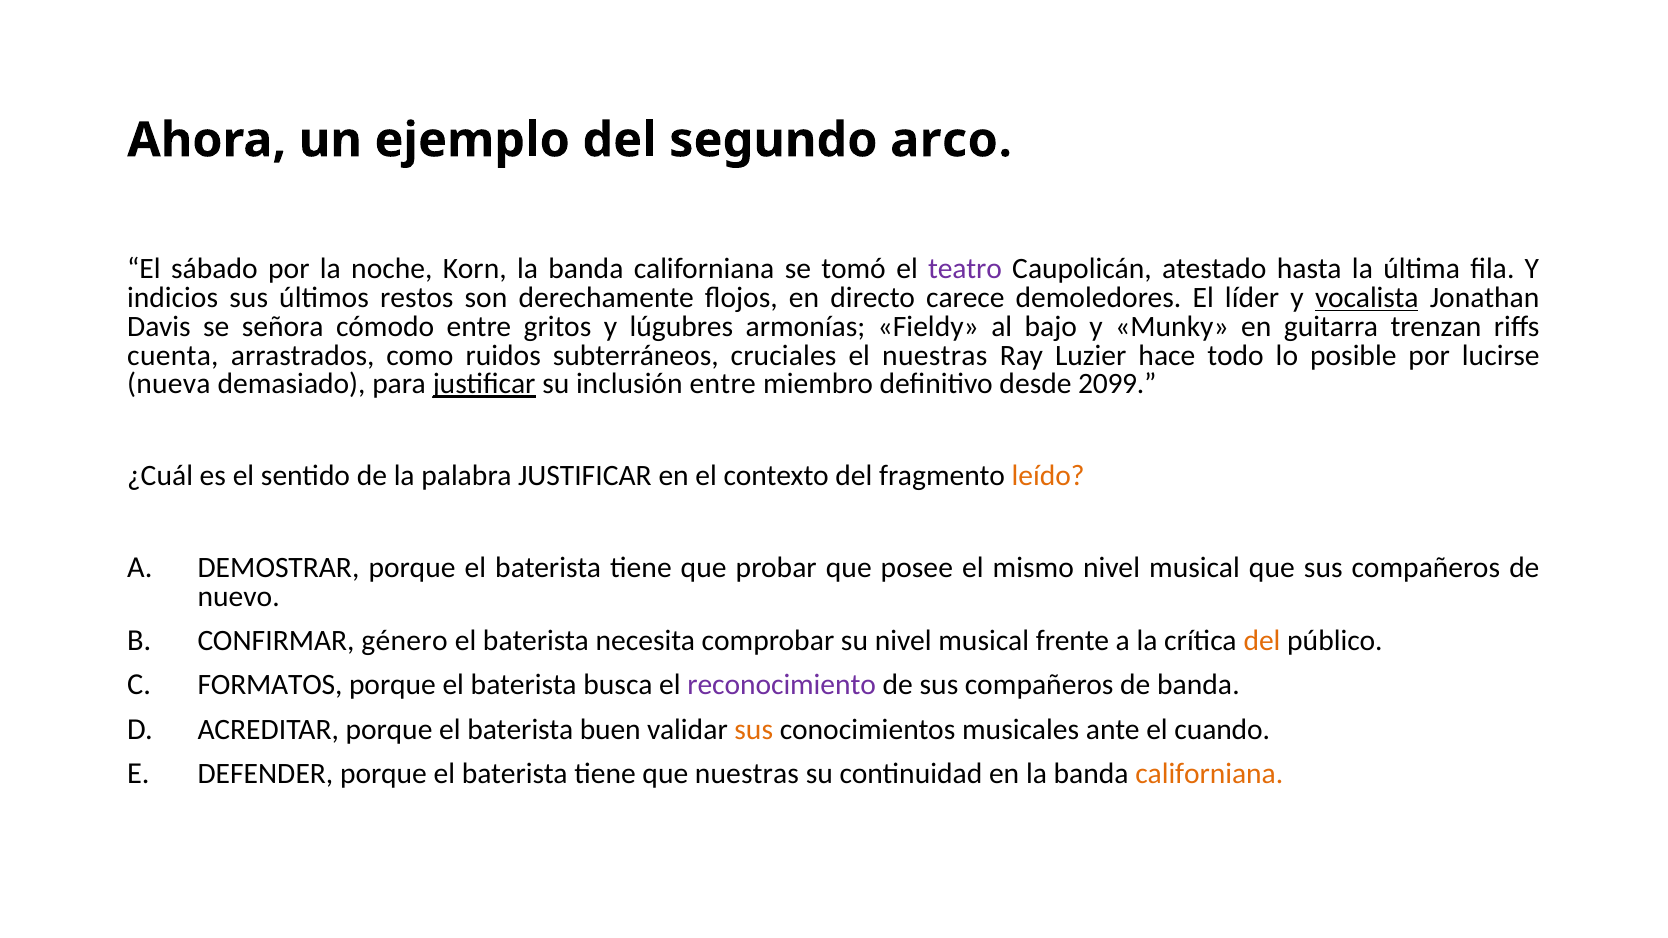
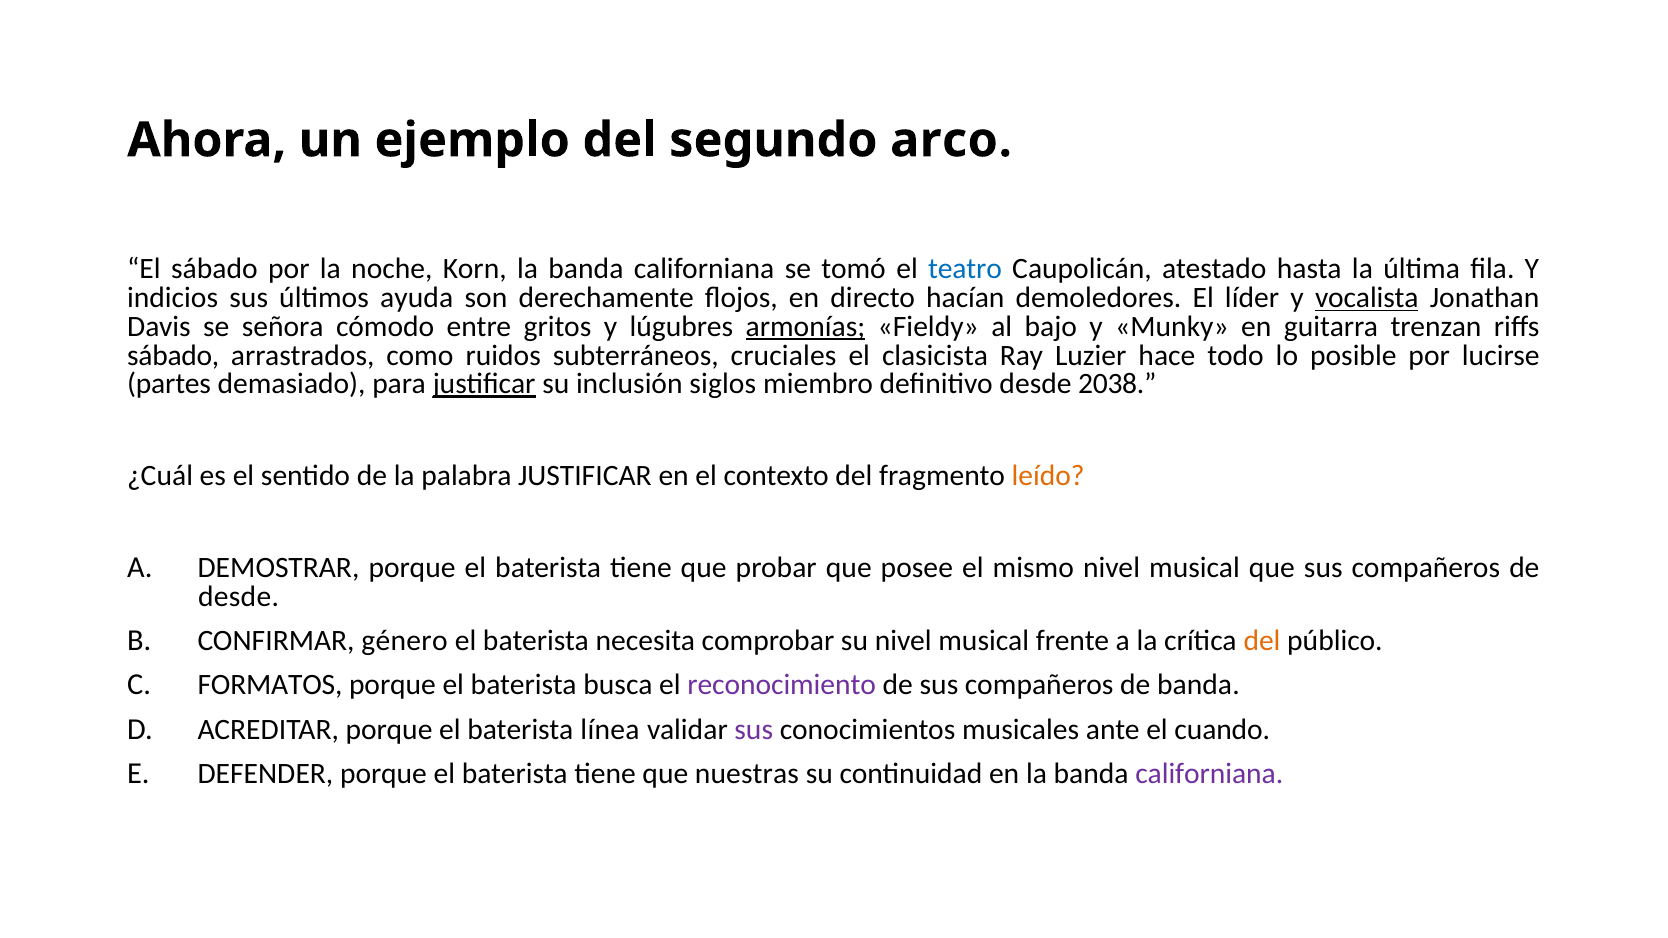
teatro colour: purple -> blue
restos: restos -> ayuda
carece: carece -> hacían
armonías underline: none -> present
cuenta at (173, 355): cuenta -> sábado
el nuestras: nuestras -> clasicista
nueva: nueva -> partes
inclusión entre: entre -> siglos
2099: 2099 -> 2038
nuevo at (239, 597): nuevo -> desde
buen: buen -> línea
sus at (754, 730) colour: orange -> purple
californiana at (1209, 774) colour: orange -> purple
